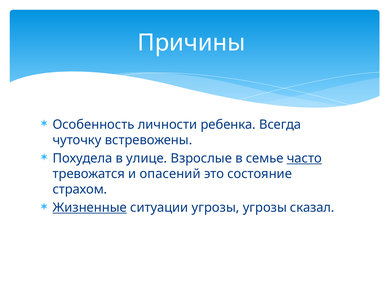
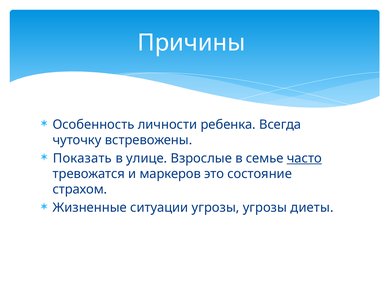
Похудела: Похудела -> Показать
опасений: опасений -> маркеров
Жизненные underline: present -> none
сказал: сказал -> диеты
